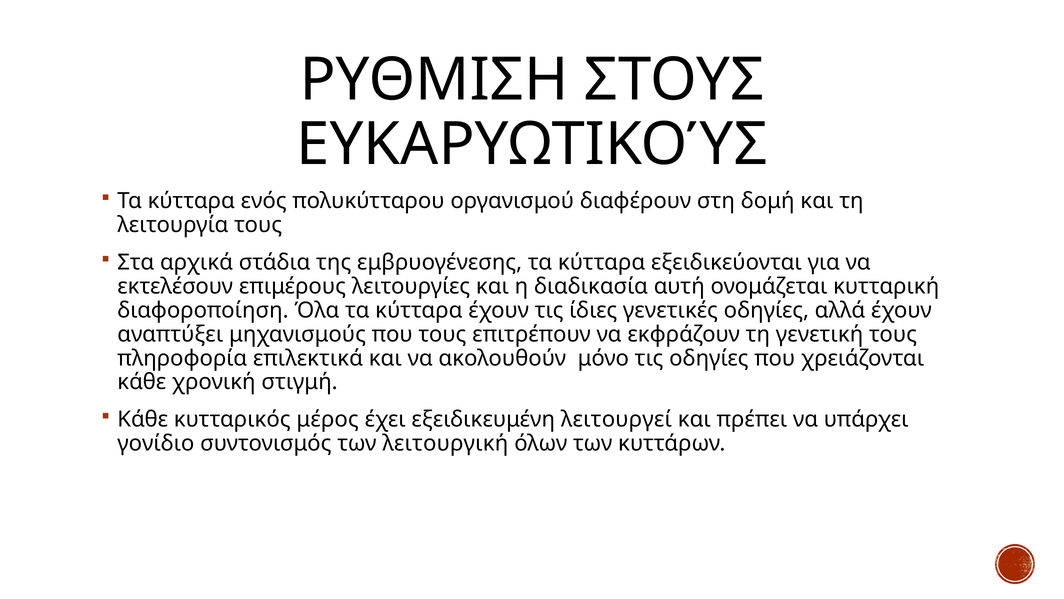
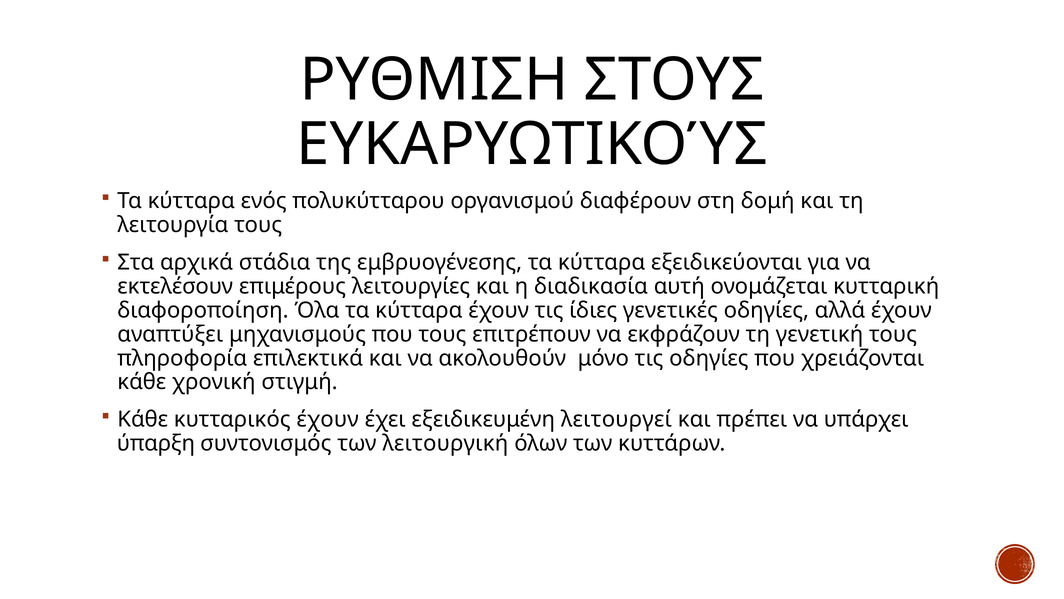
κυτταρικός μέρος: μέρος -> έχουν
γονίδιο: γονίδιο -> ύπαρξη
